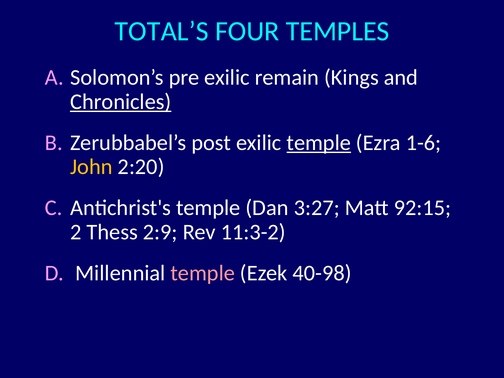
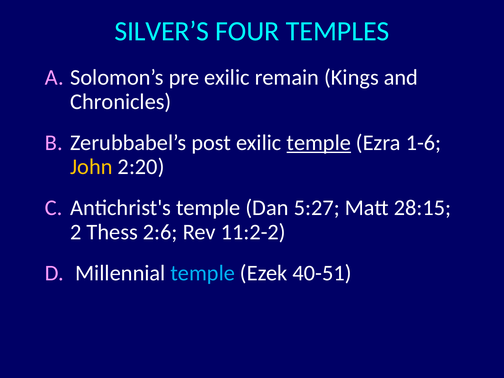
TOTAL’S: TOTAL’S -> SILVER’S
Chronicles underline: present -> none
3:27: 3:27 -> 5:27
92:15: 92:15 -> 28:15
2:9: 2:9 -> 2:6
11:3-2: 11:3-2 -> 11:2-2
temple at (203, 273) colour: pink -> light blue
40-98: 40-98 -> 40-51
